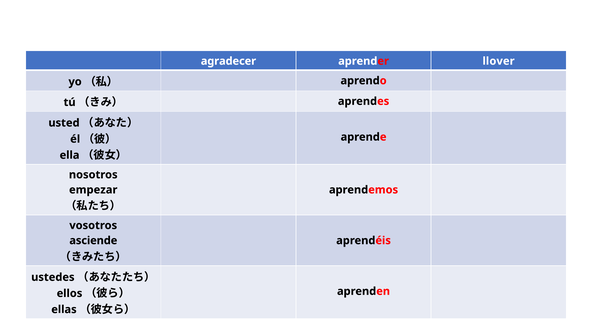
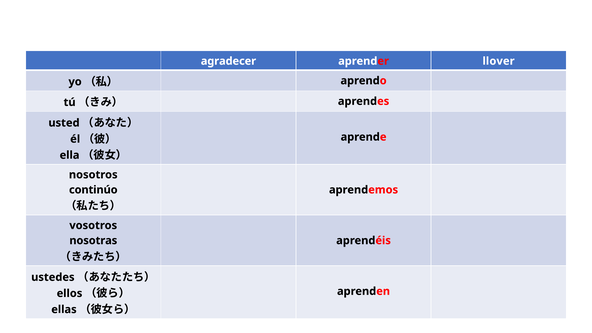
empezar: empezar -> continúo
asciende: asciende -> nosotras
